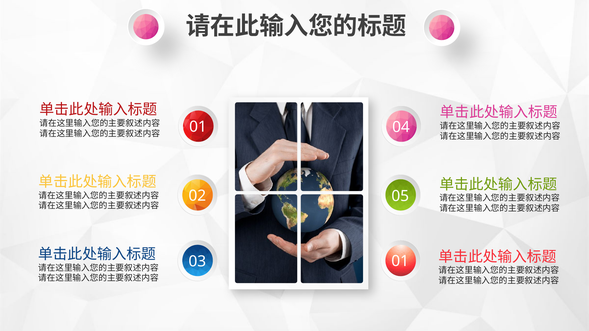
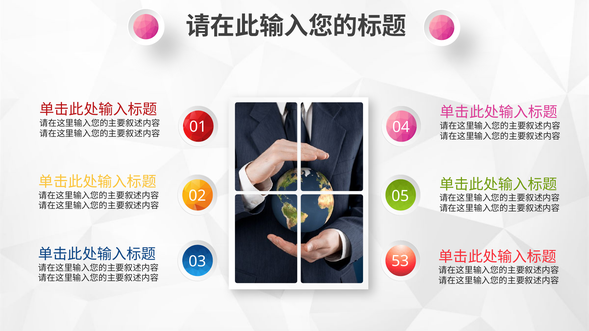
03 01: 01 -> 53
